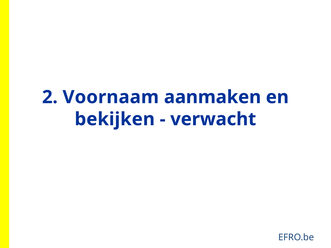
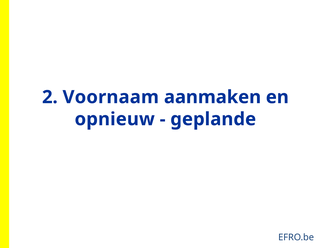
bekijken: bekijken -> opnieuw
verwacht: verwacht -> geplande
